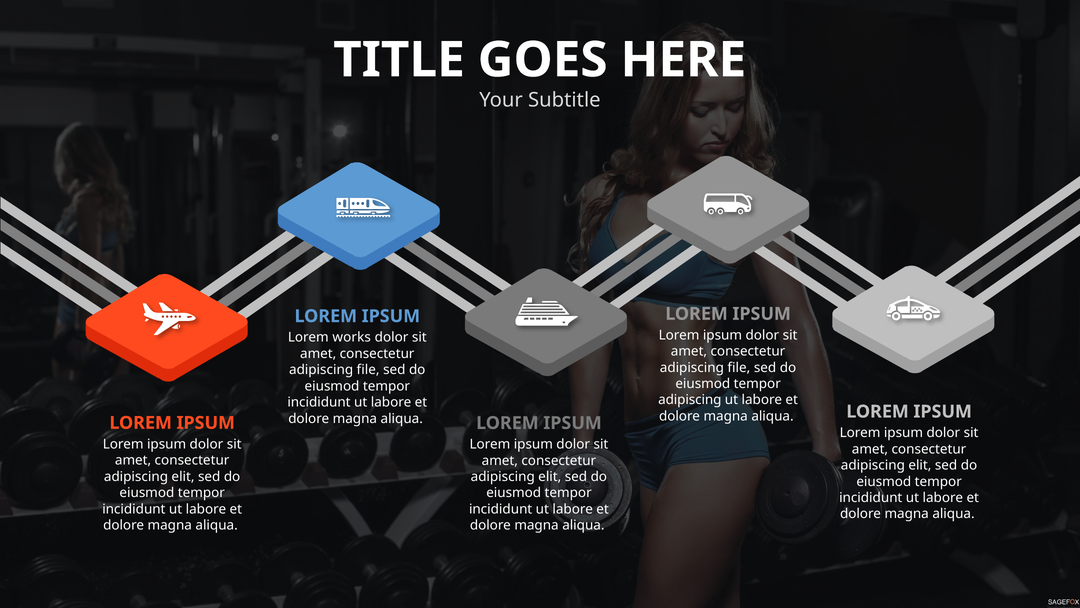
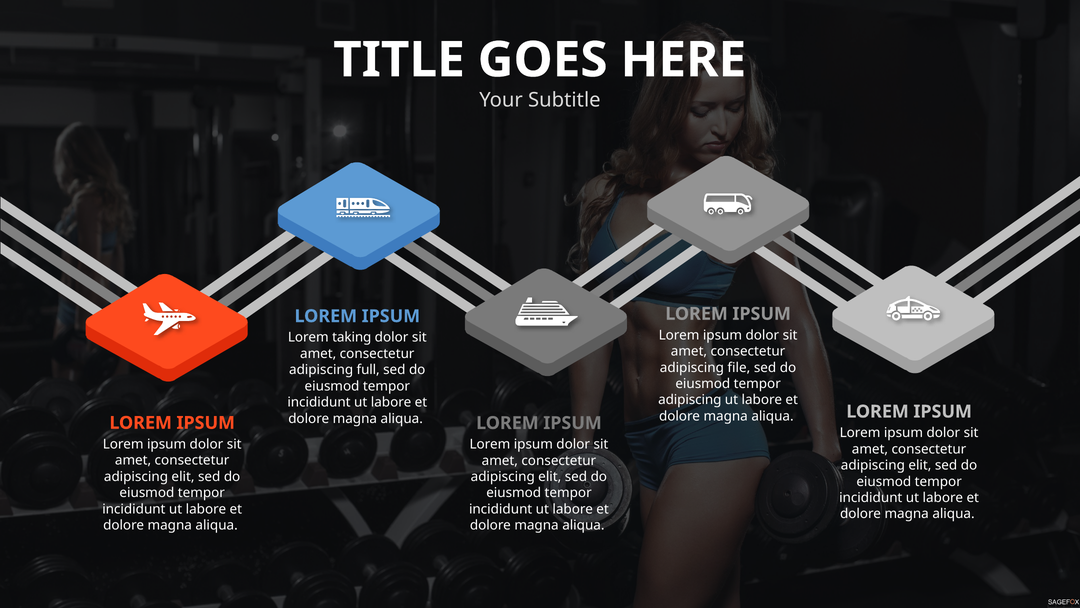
works: works -> taking
file at (368, 370): file -> full
